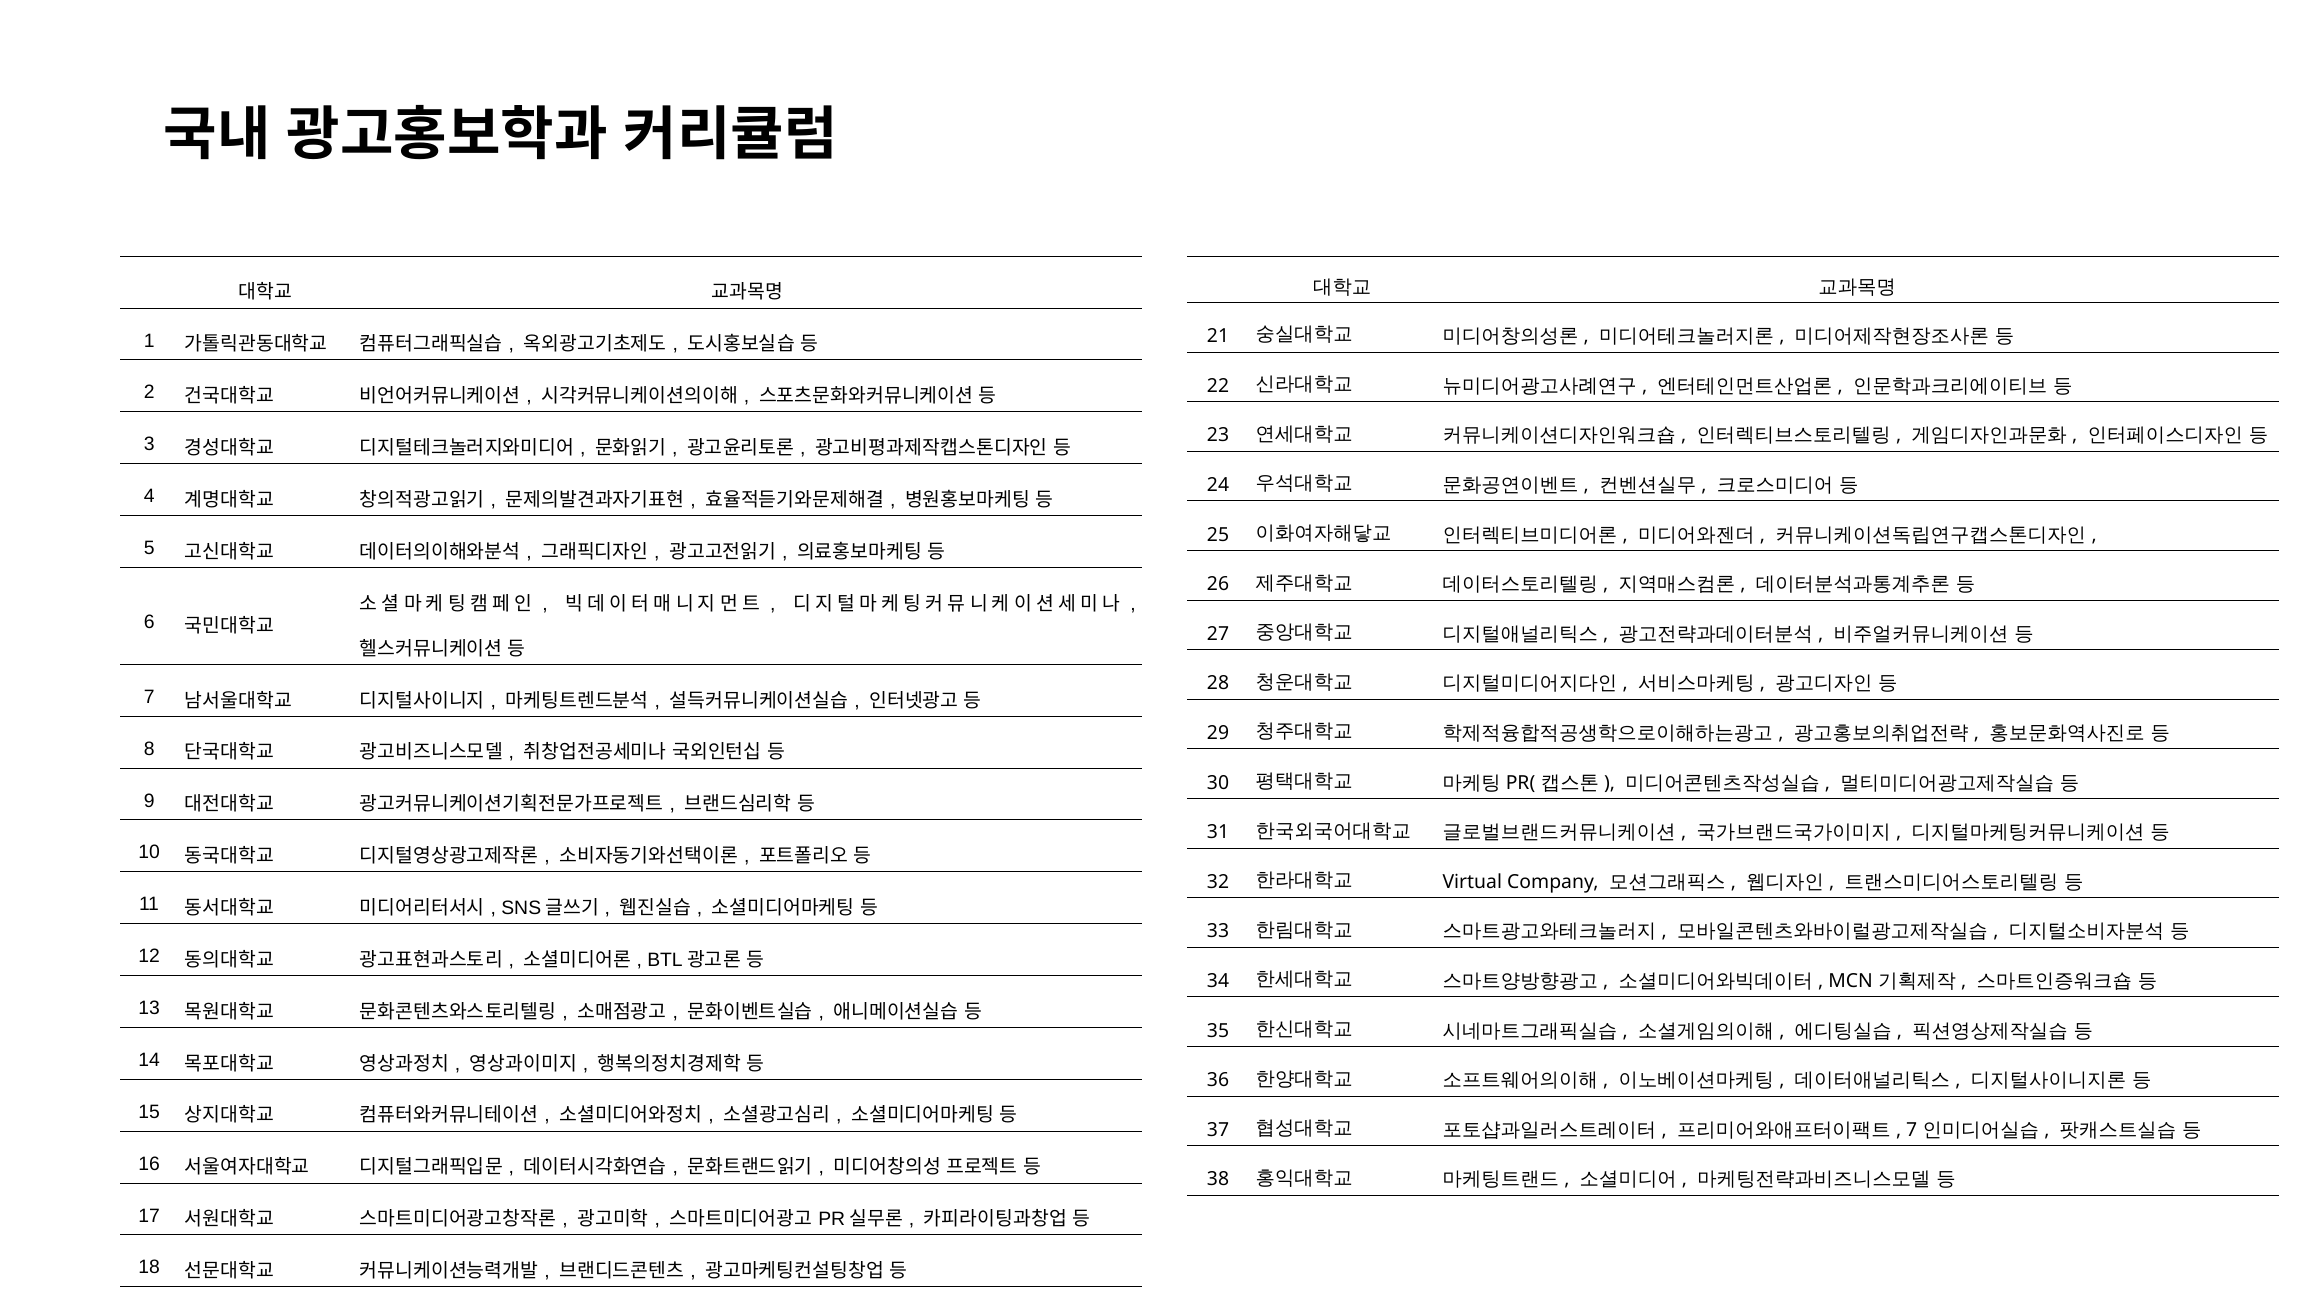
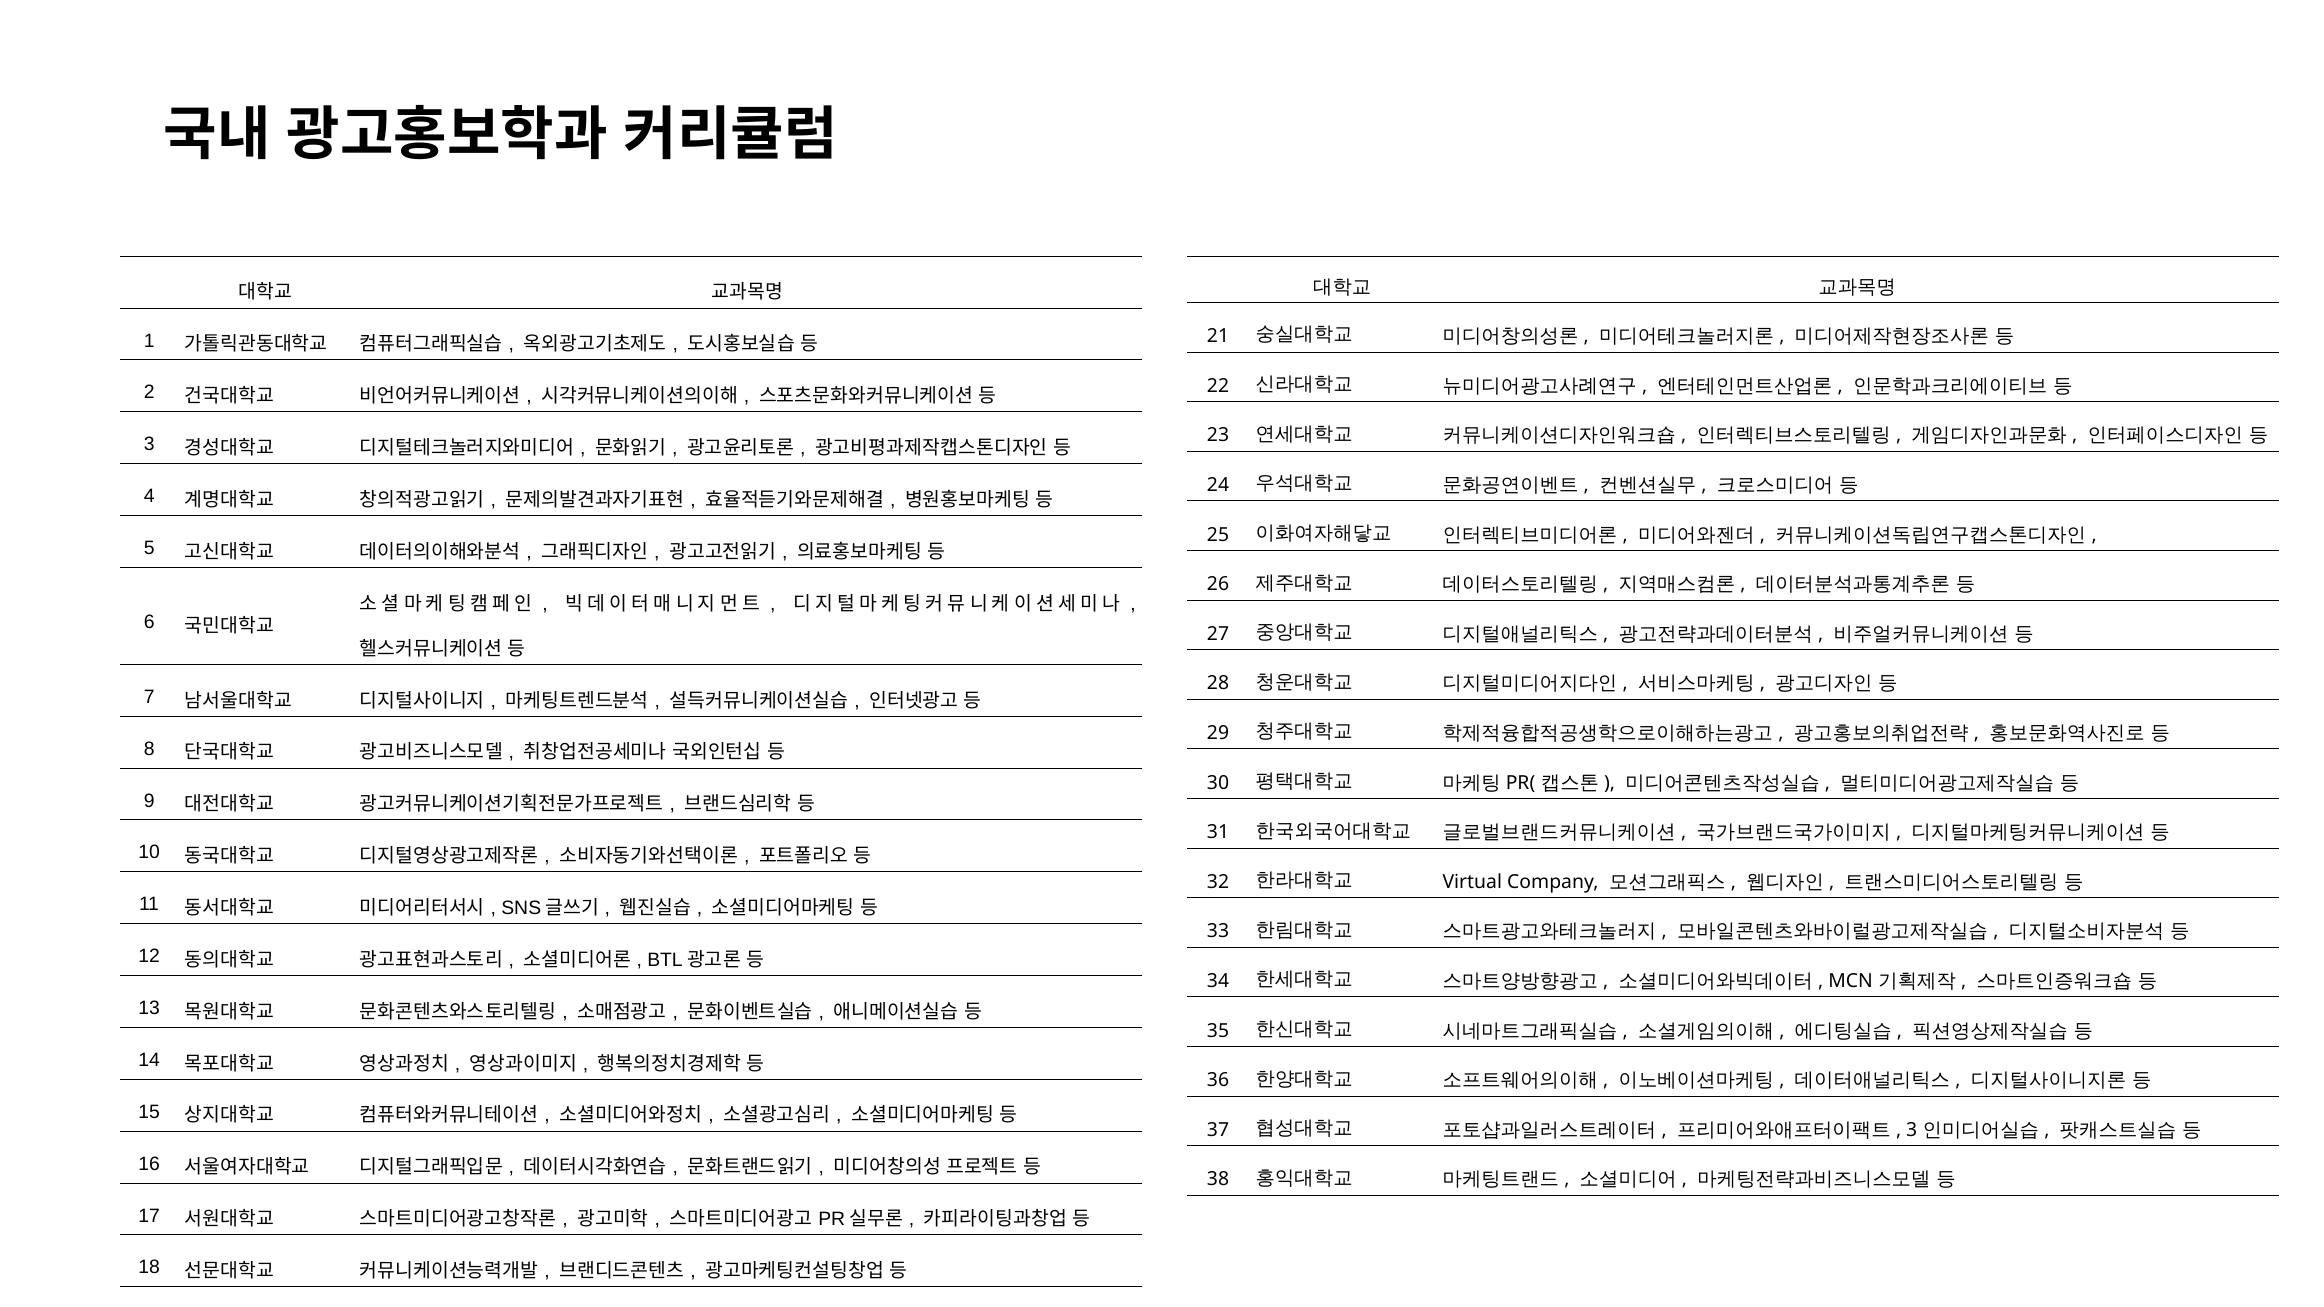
7 at (1912, 1130): 7 -> 3
